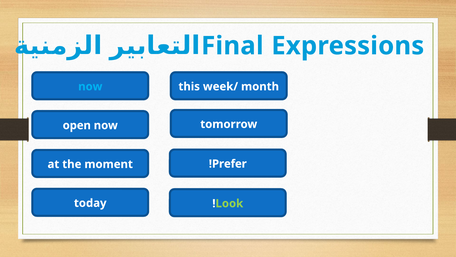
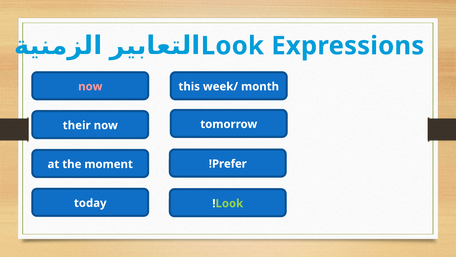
Final at (232, 46): Final -> Look
now at (90, 86) colour: light blue -> pink
open: open -> their
